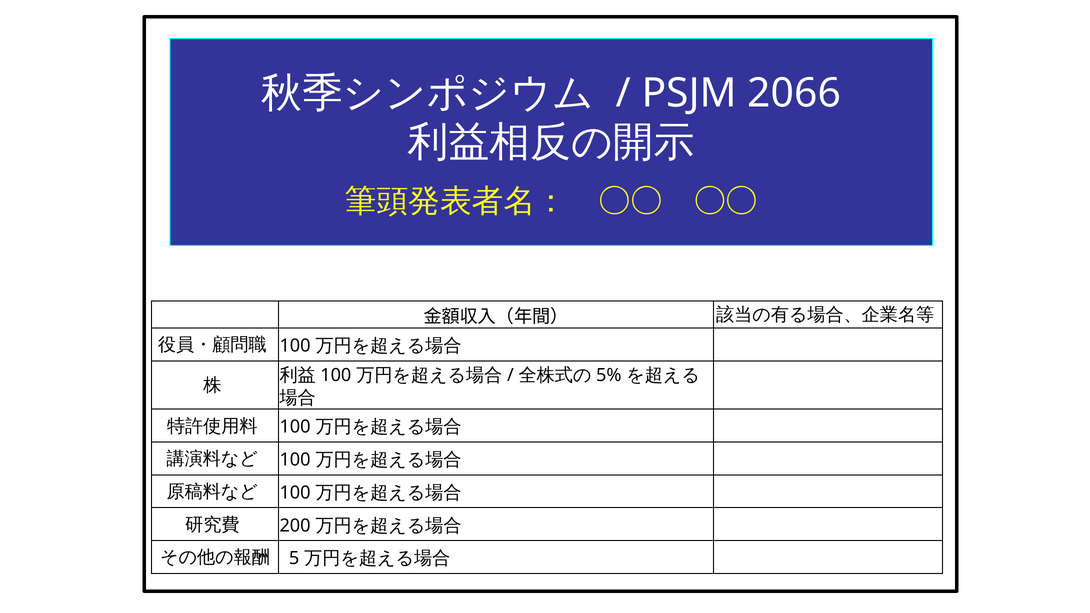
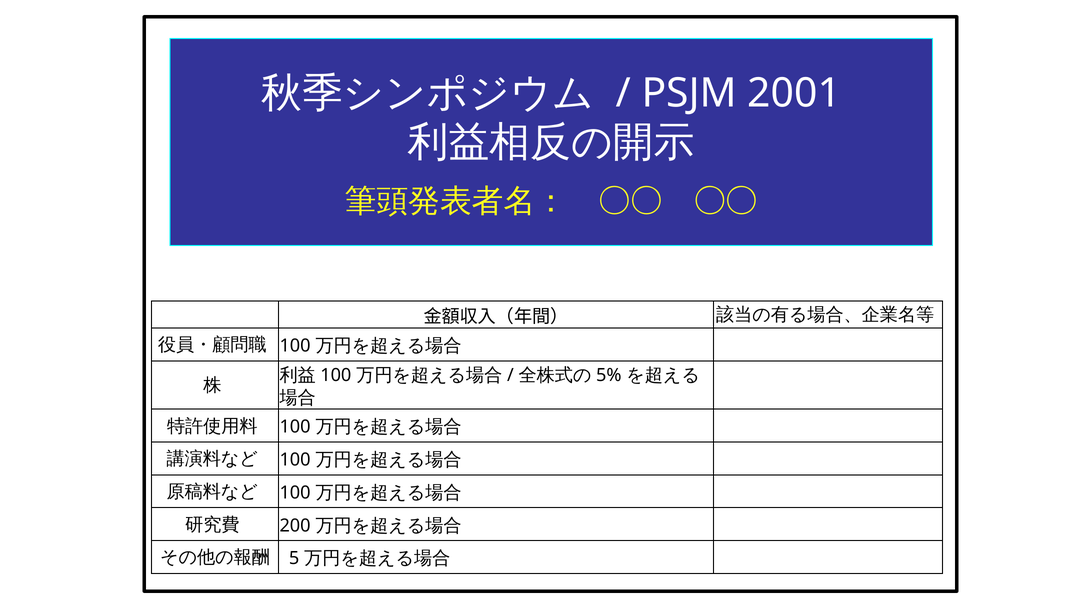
2066: 2066 -> 2001
